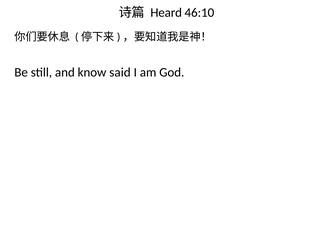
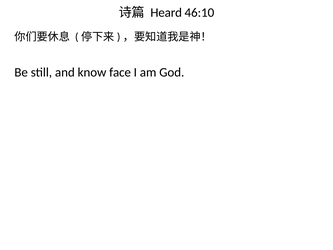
said: said -> face
